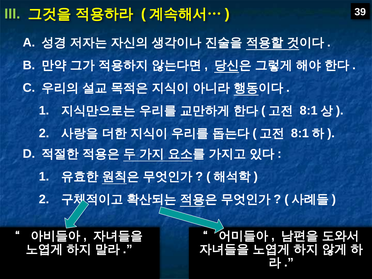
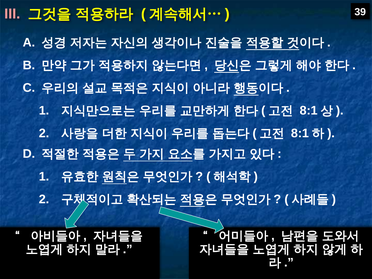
III colour: light green -> pink
